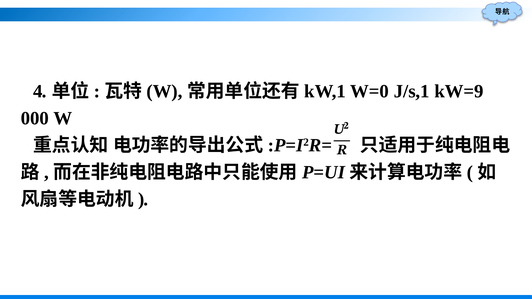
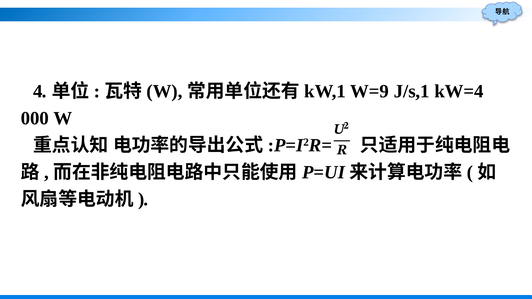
W=0: W=0 -> W=9
kW=9: kW=9 -> kW=4
